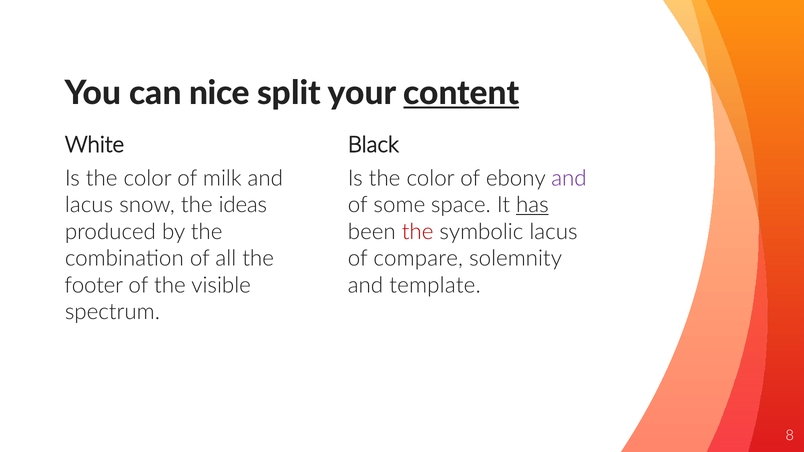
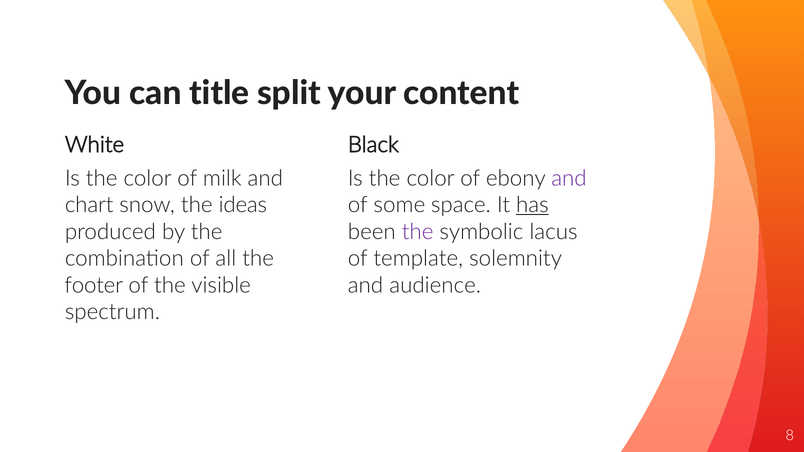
nice: nice -> title
content underline: present -> none
lacus at (89, 205): lacus -> chart
the at (418, 232) colour: red -> purple
compare: compare -> template
template: template -> audience
